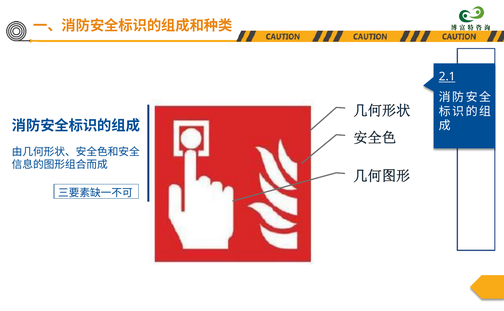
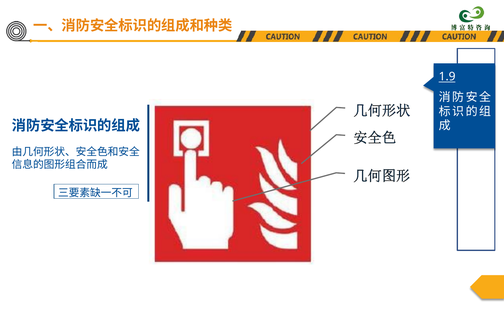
2.1: 2.1 -> 1.9
